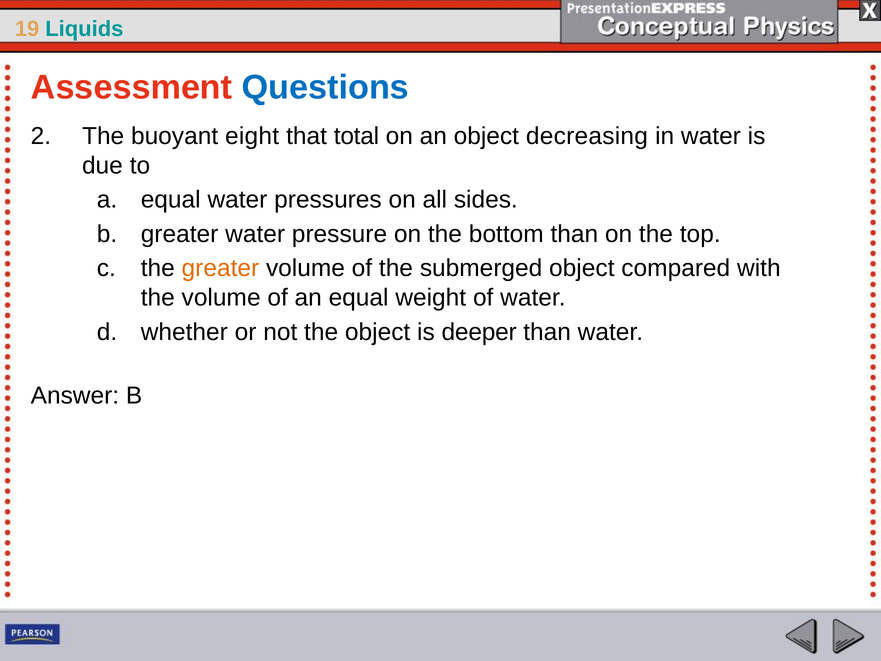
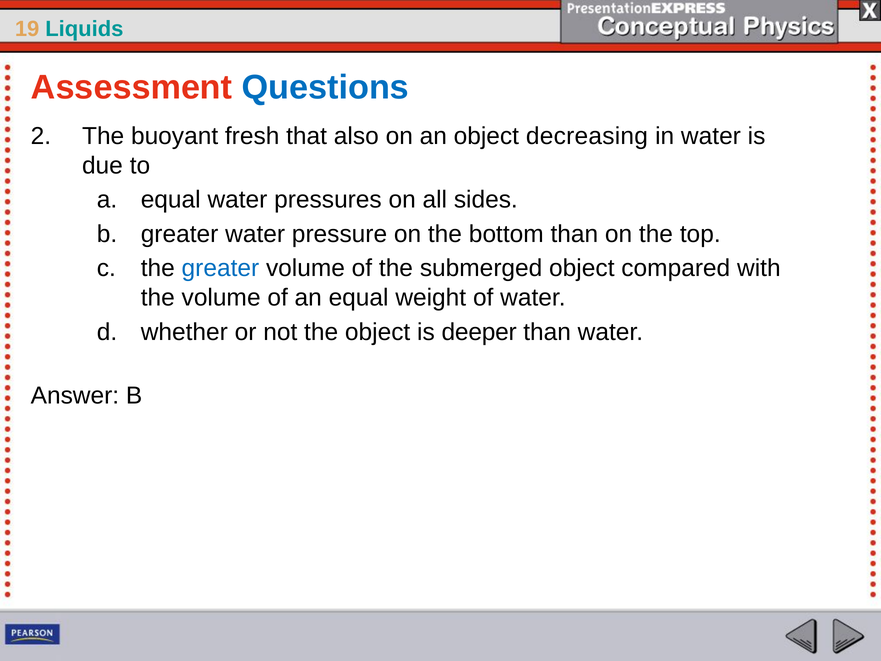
eight: eight -> fresh
total: total -> also
greater at (220, 268) colour: orange -> blue
